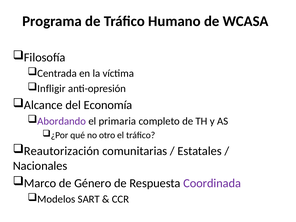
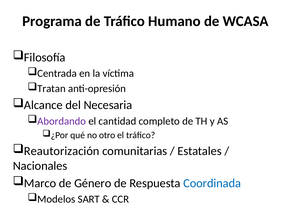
Infligir: Infligir -> Tratan
Economía: Economía -> Necesaria
primaria: primaria -> cantidad
Coordinada colour: purple -> blue
